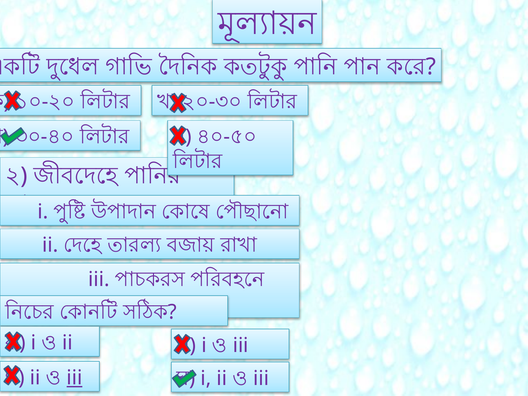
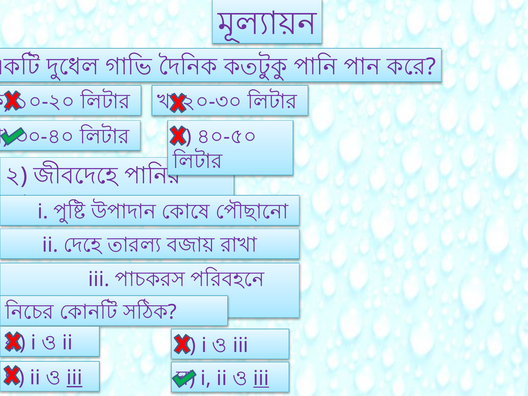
iii at (261, 378) underline: none -> present
